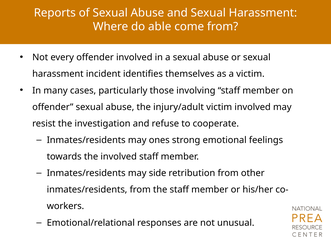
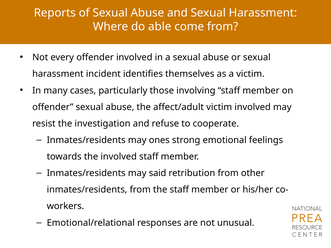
injury/adult: injury/adult -> affect/adult
side: side -> said
